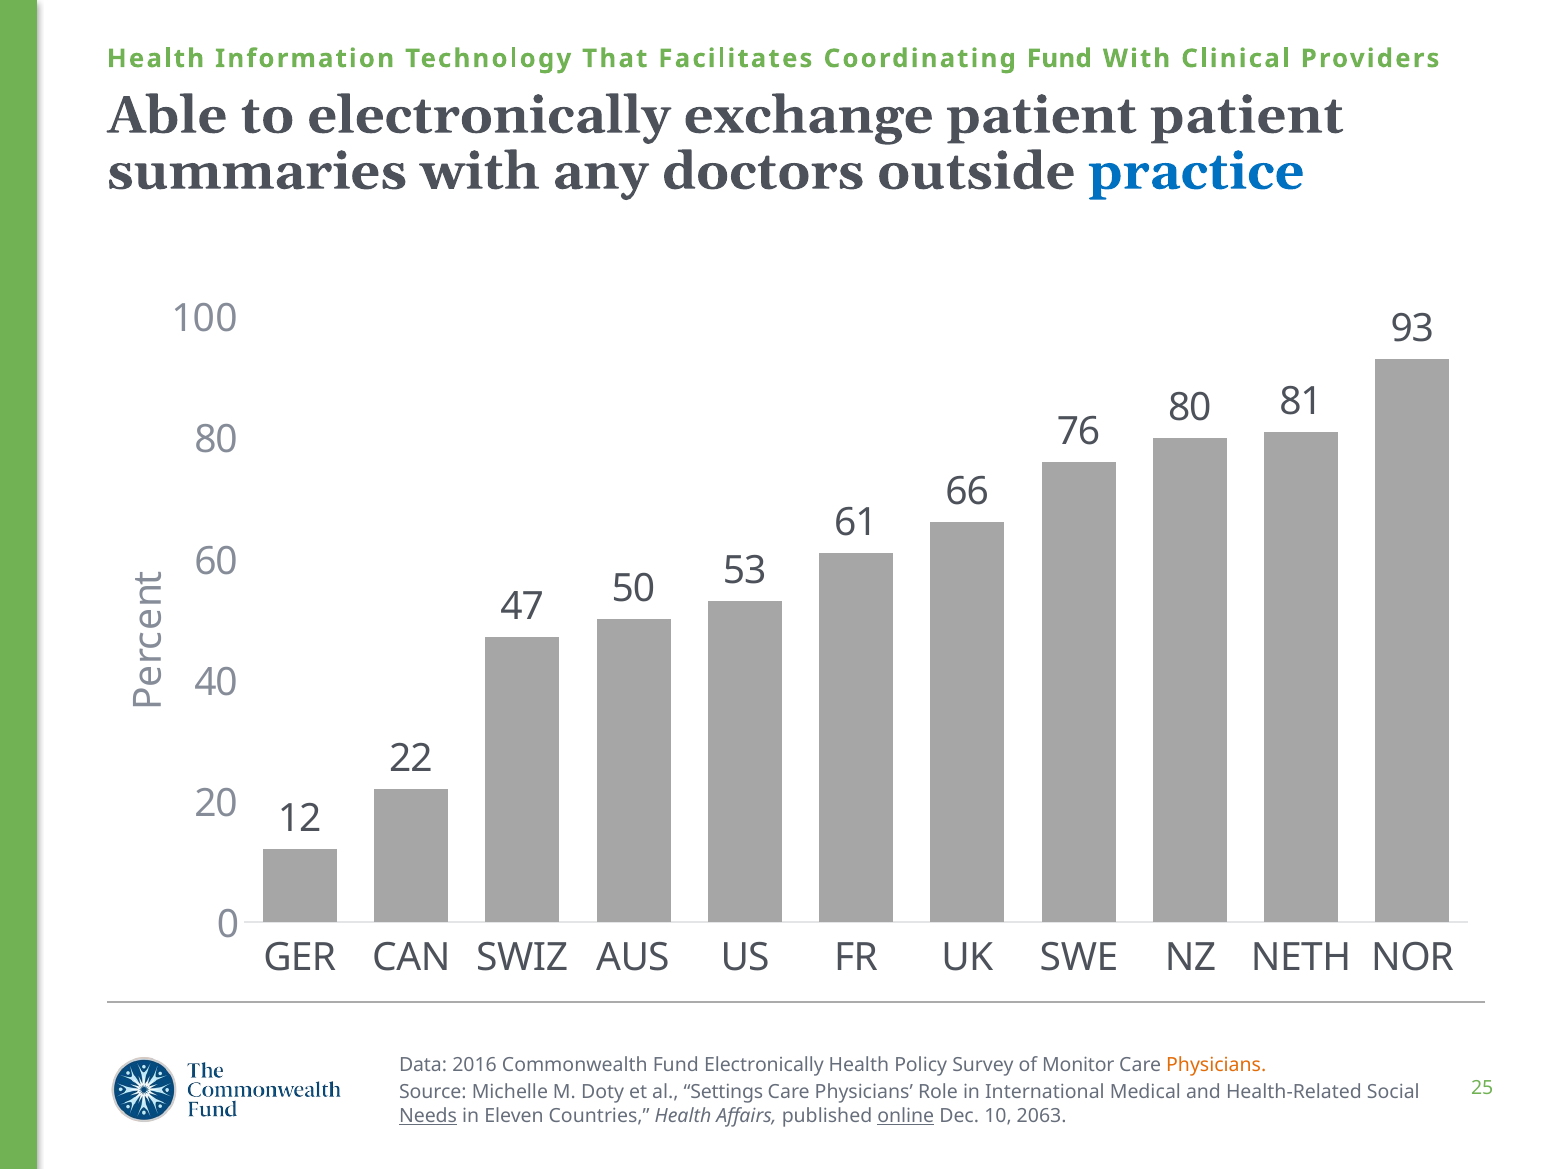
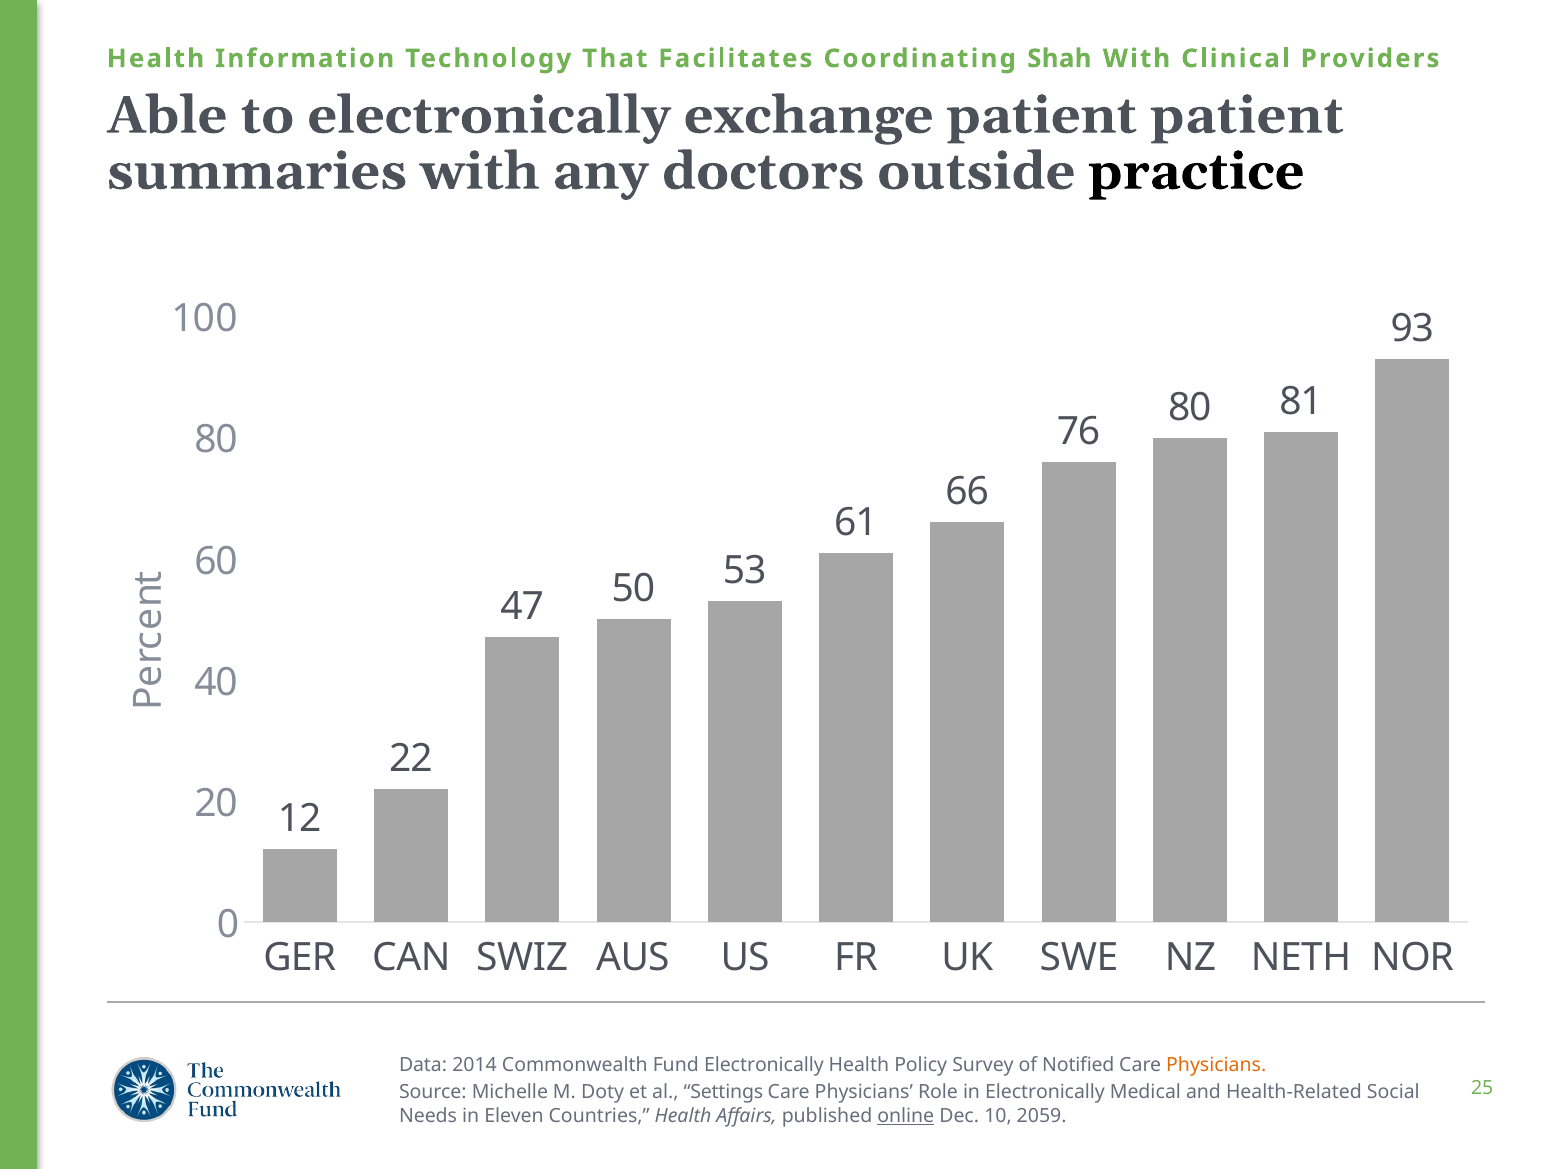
Coordinating Fund: Fund -> Shah
practice colour: blue -> black
2016: 2016 -> 2014
Monitor: Monitor -> Notified
in International: International -> Electronically
Needs underline: present -> none
2063: 2063 -> 2059
